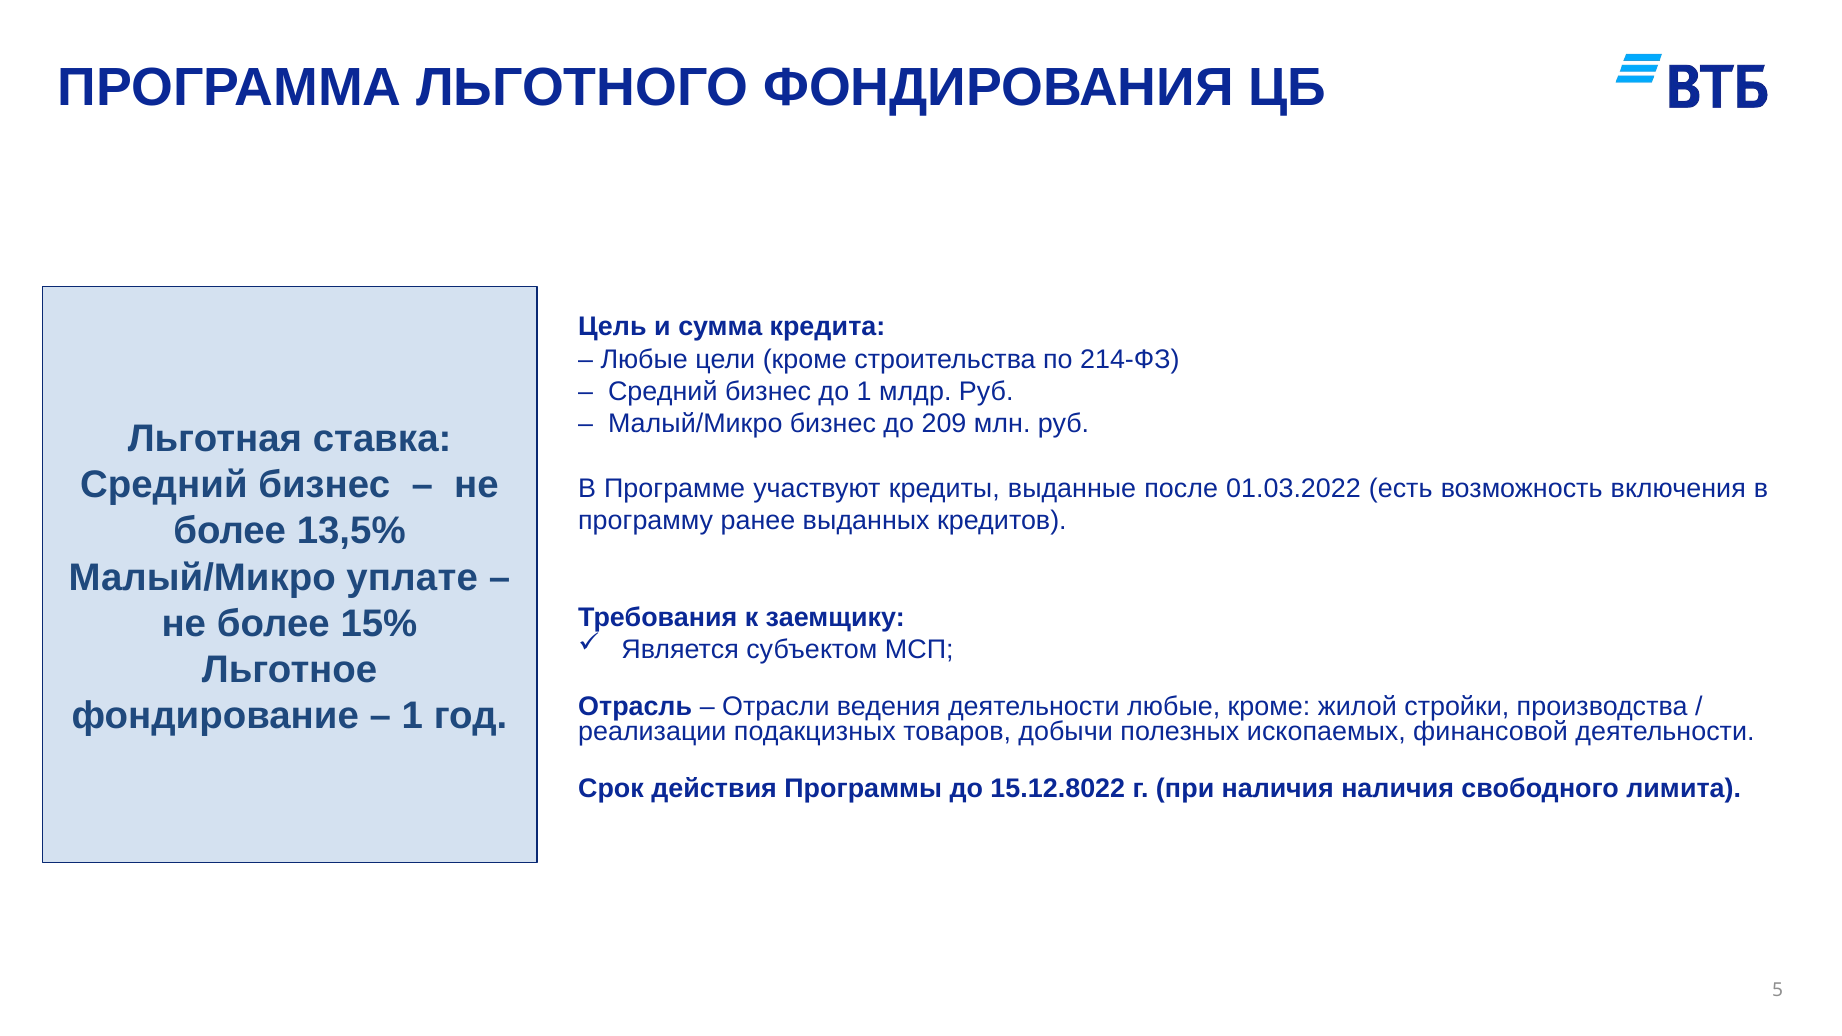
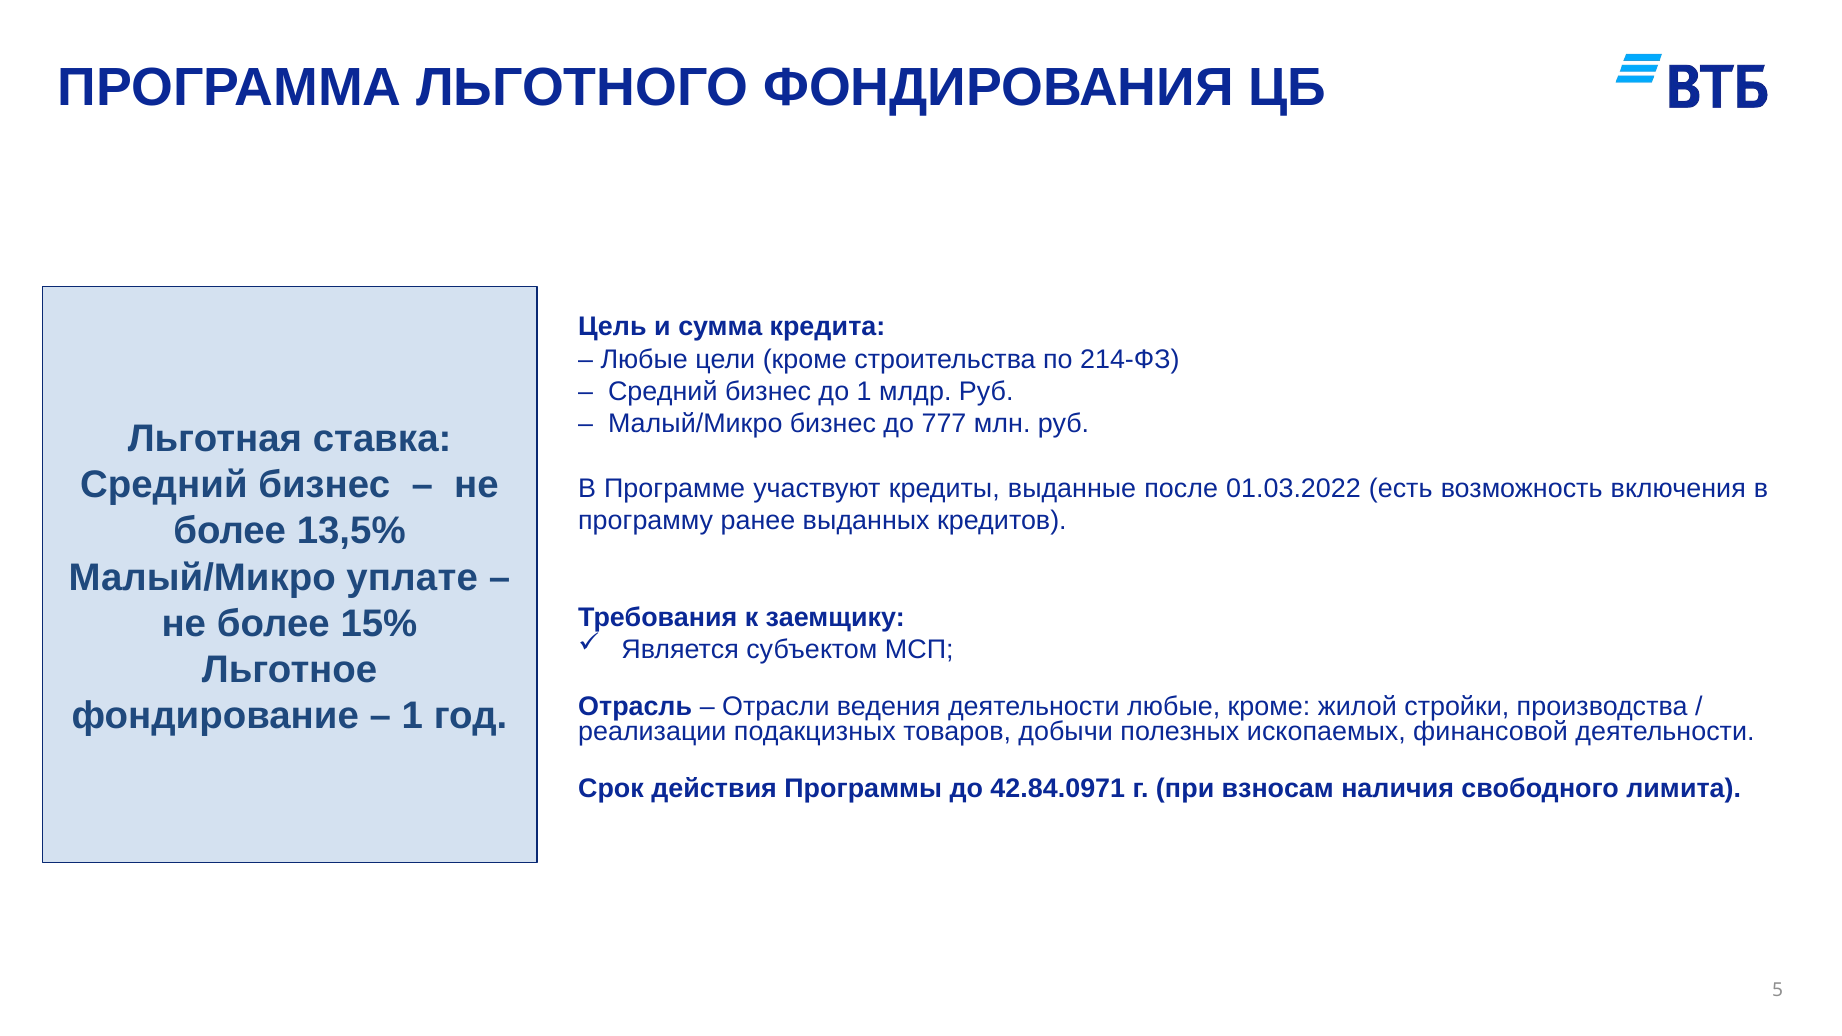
209: 209 -> 777
15.12.8022: 15.12.8022 -> 42.84.0971
при наличия: наличия -> взносам
